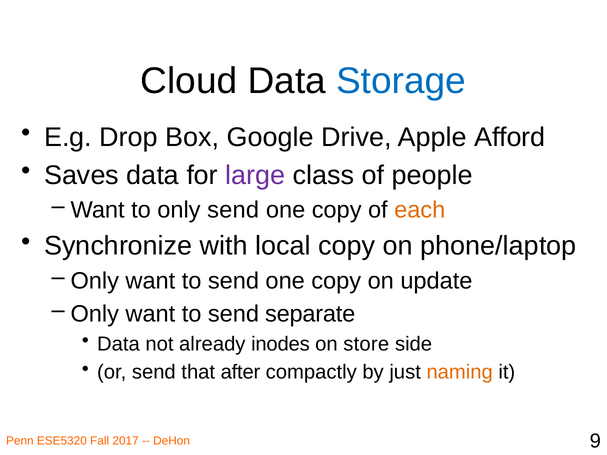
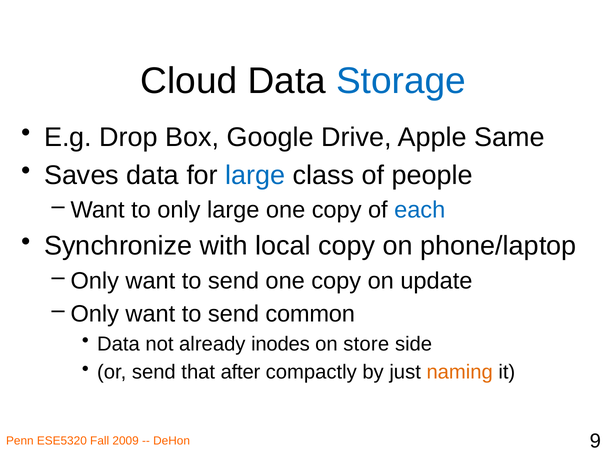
Afford: Afford -> Same
large at (255, 175) colour: purple -> blue
only send: send -> large
each colour: orange -> blue
separate: separate -> common
2017: 2017 -> 2009
